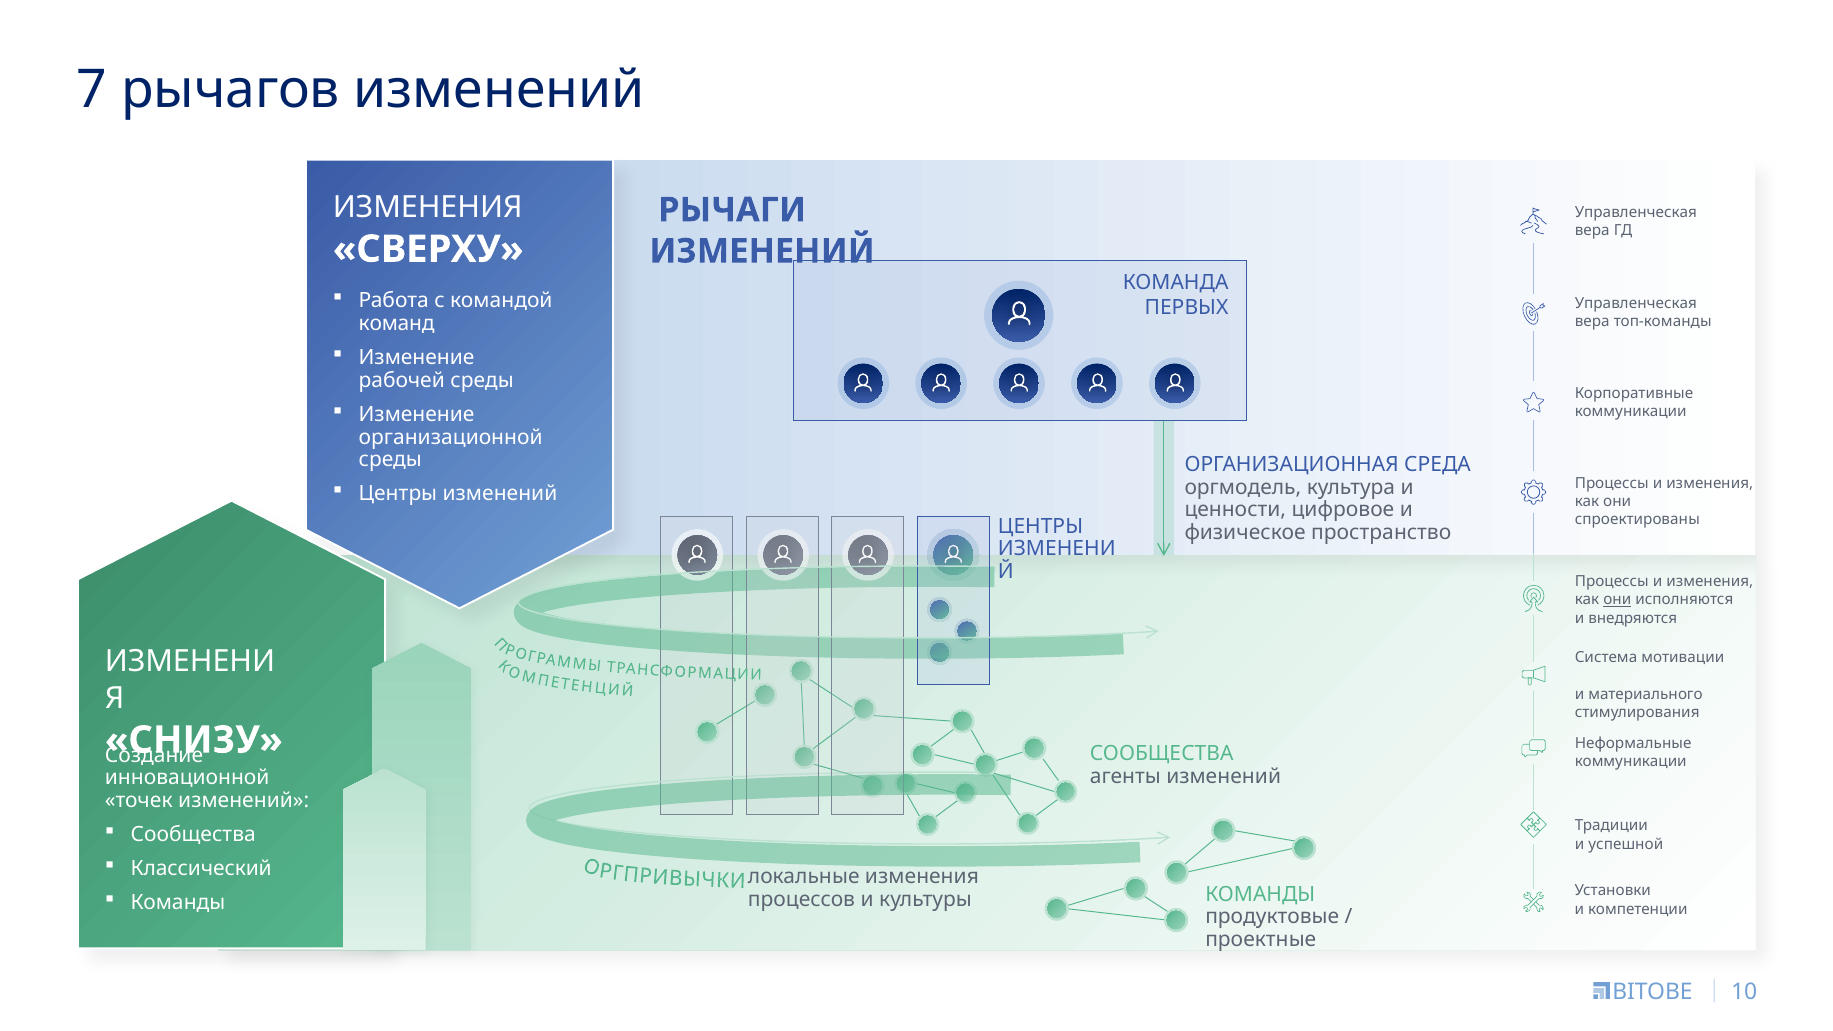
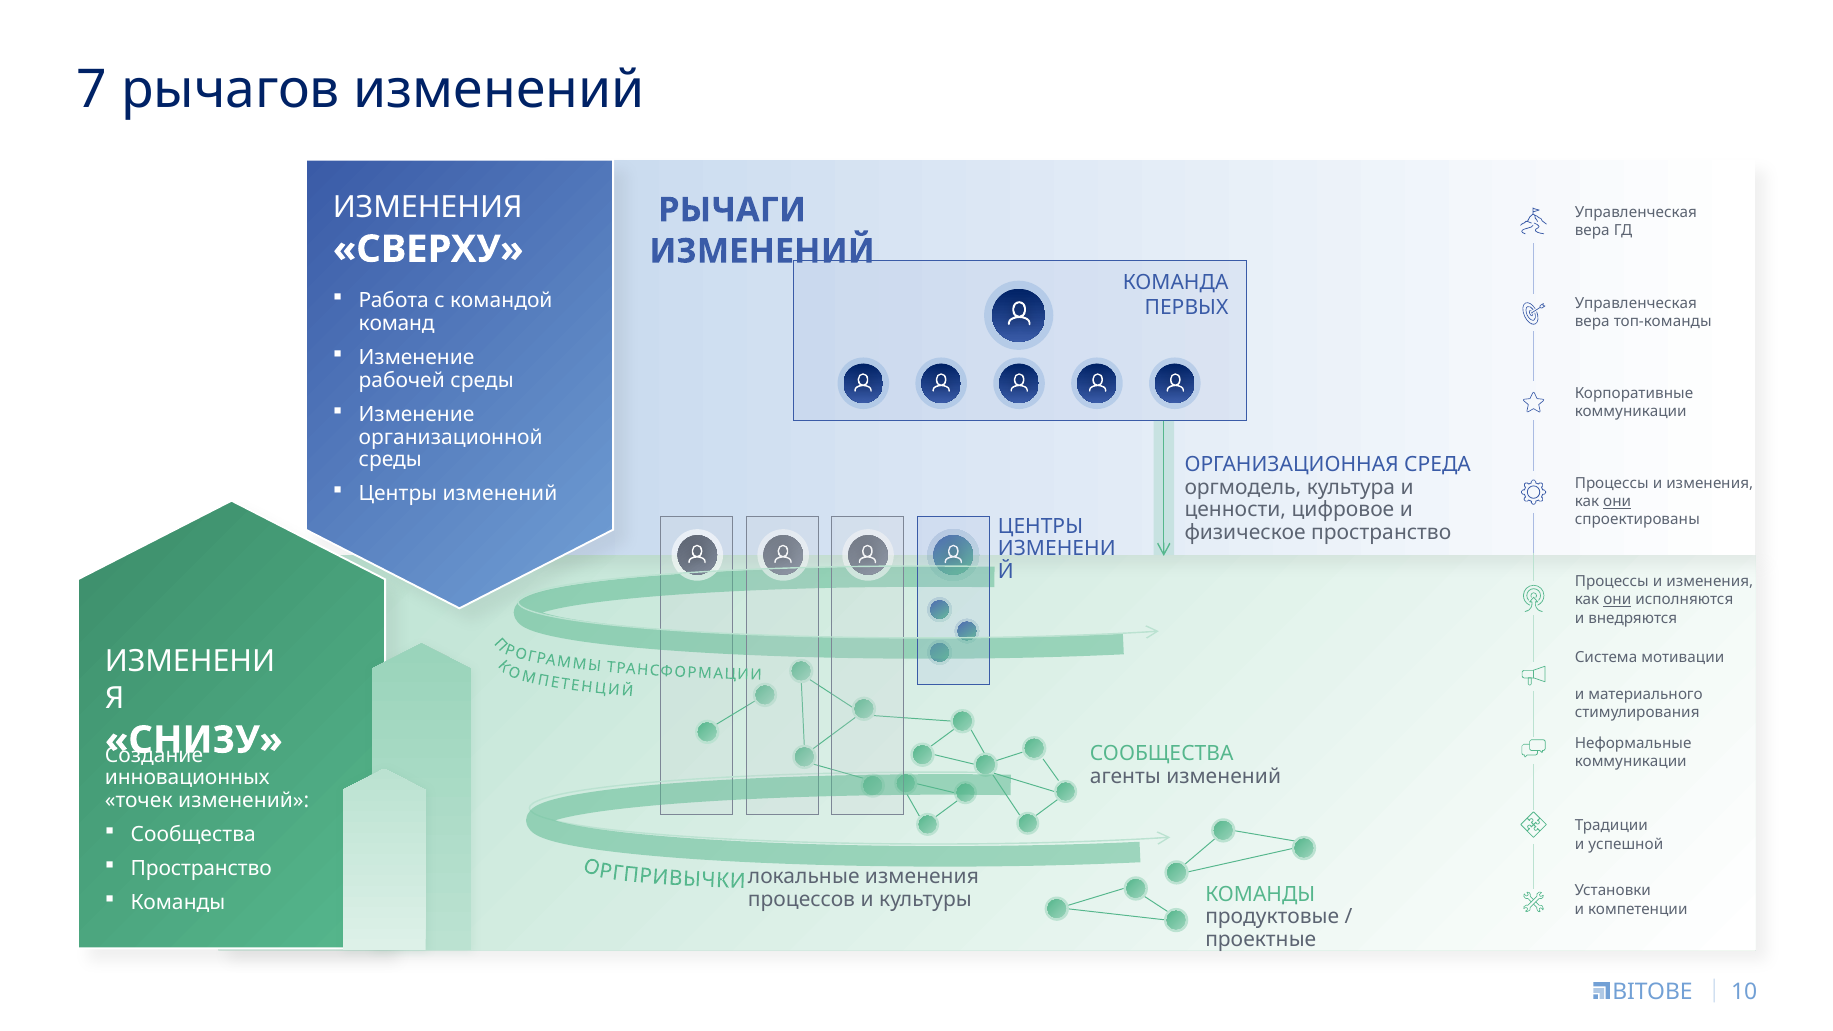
они at (1617, 502) underline: none -> present
инновационной: инновационной -> инновационных
Классический at (201, 869): Классический -> Пространство
